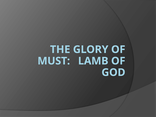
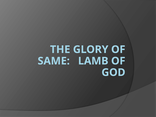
MUST: MUST -> SAME
